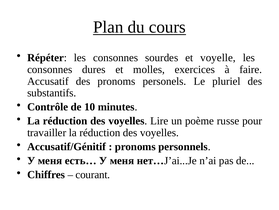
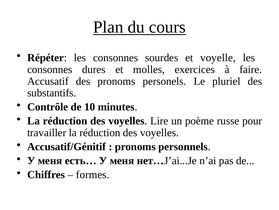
courant: courant -> formes
